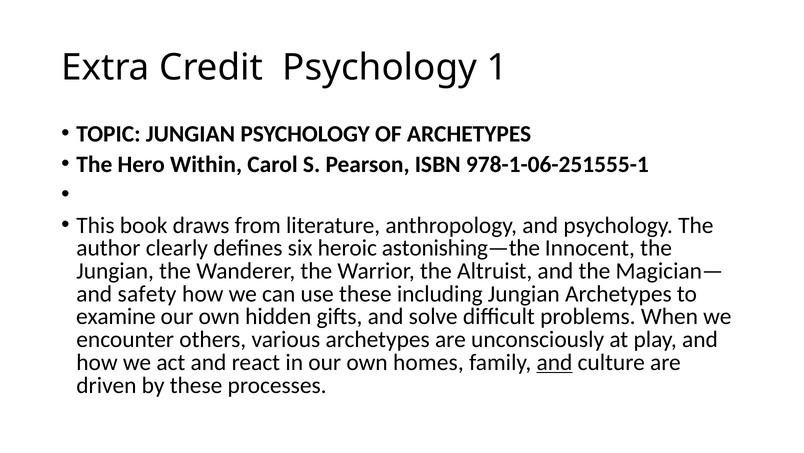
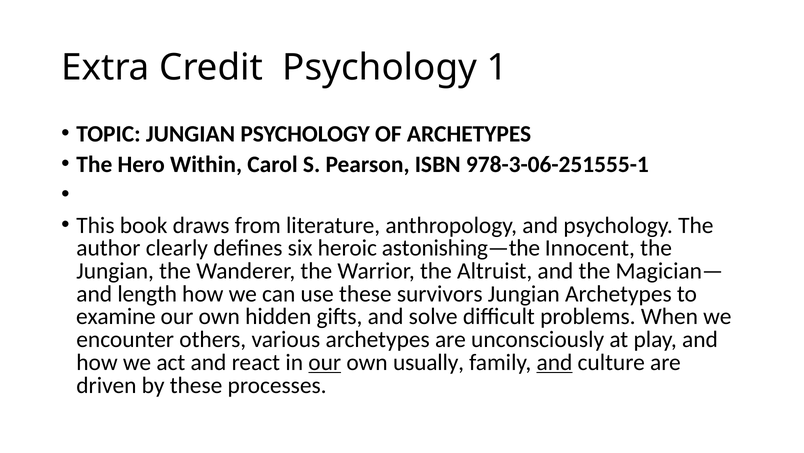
978-1-06-251555-1: 978-1-06-251555-1 -> 978-3-06-251555-1
safety: safety -> length
including: including -> survivors
our at (325, 362) underline: none -> present
homes: homes -> usually
